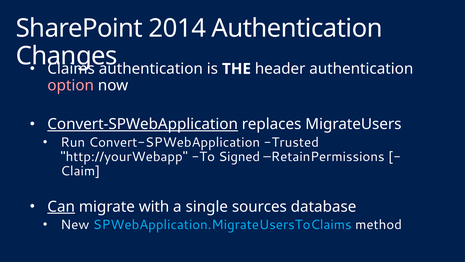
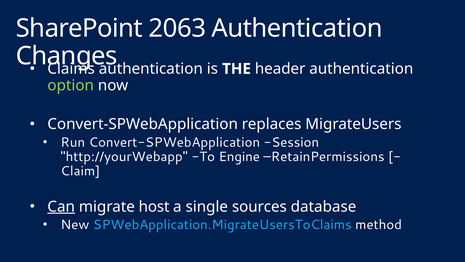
2014: 2014 -> 2063
option colour: pink -> light green
Convert-SPWebApplication at (143, 124) underline: present -> none
Trusted: Trusted -> Session
Signed: Signed -> Engine
with: with -> host
